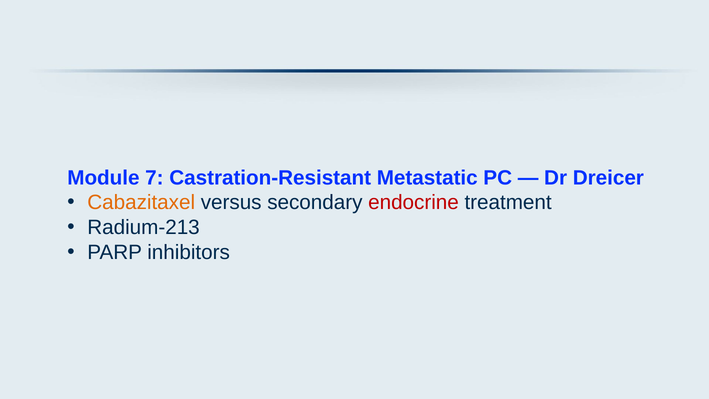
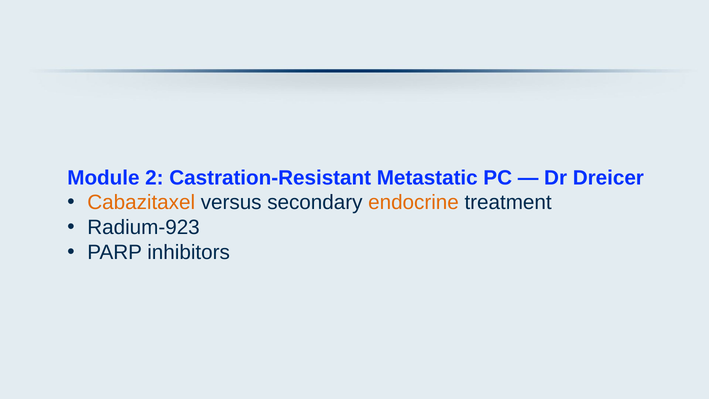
7: 7 -> 2
endocrine colour: red -> orange
Radium-213: Radium-213 -> Radium-923
